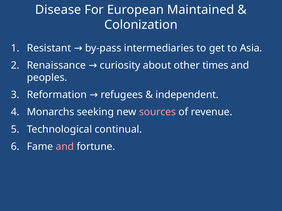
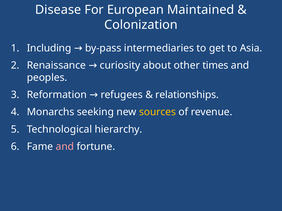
Resistant: Resistant -> Including
independent: independent -> relationships
sources colour: pink -> yellow
continual: continual -> hierarchy
